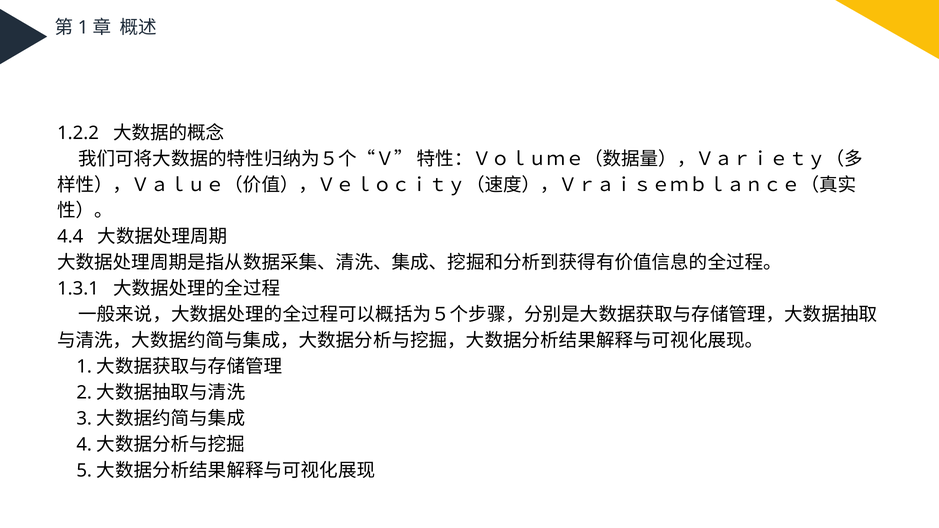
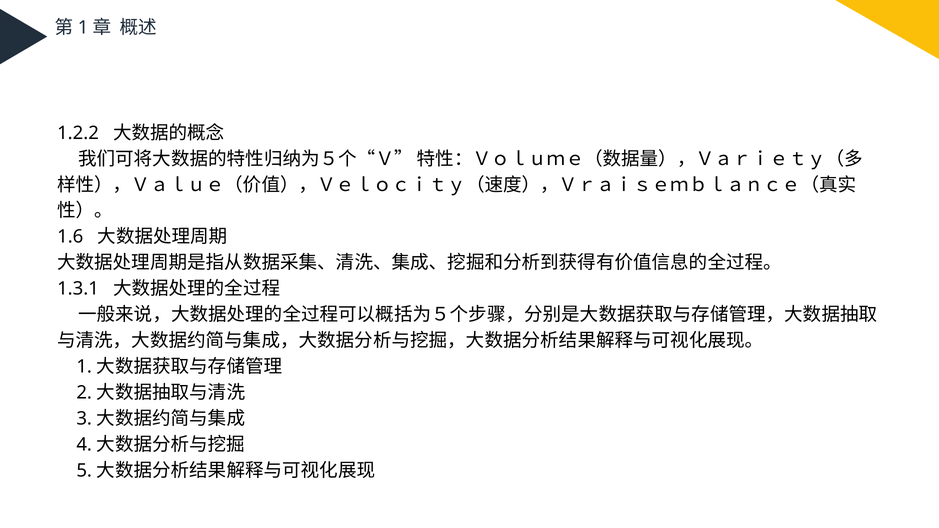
4.4: 4.4 -> 1.6
